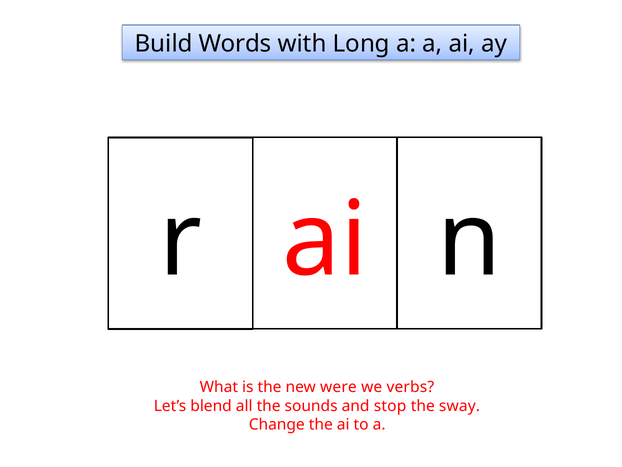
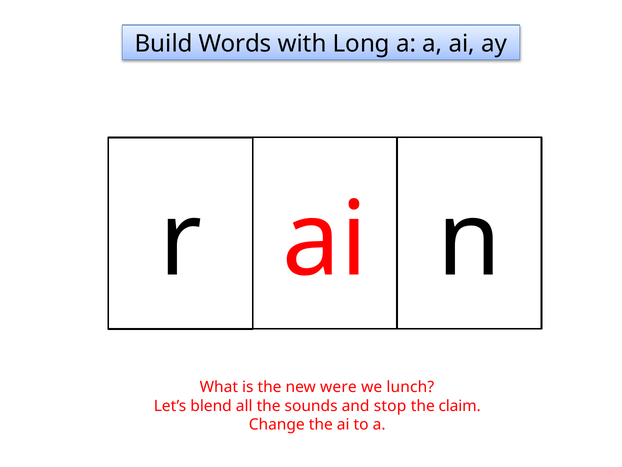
verbs: verbs -> lunch
sway: sway -> claim
